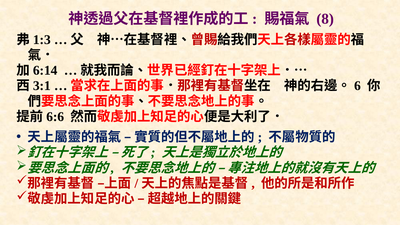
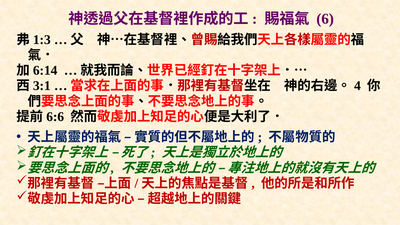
8: 8 -> 6
6: 6 -> 4
